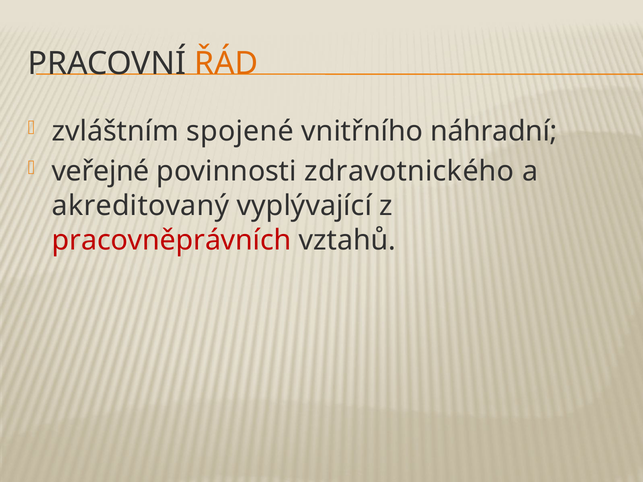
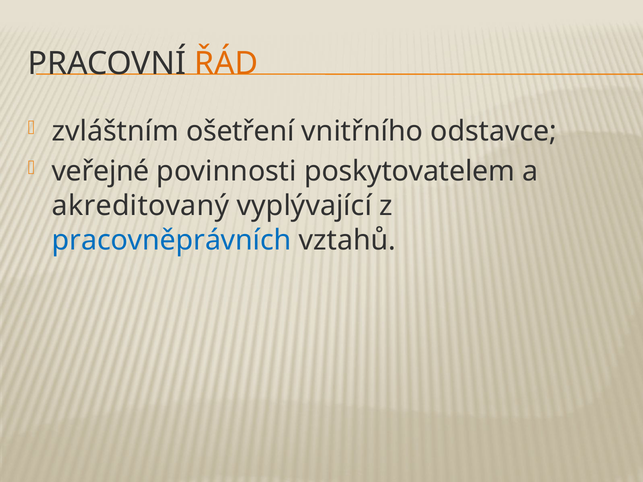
spojené: spojené -> ošetření
náhradní: náhradní -> odstavce
zdravotnického: zdravotnického -> poskytovatelem
pracovněprávních colour: red -> blue
